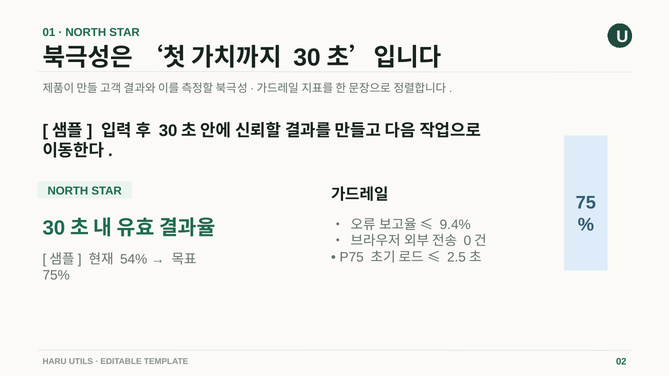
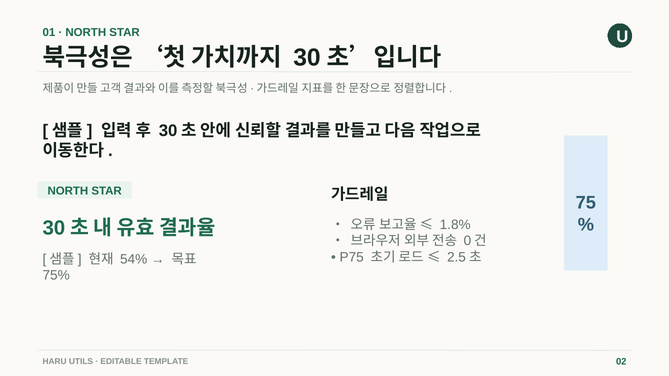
9.4%: 9.4% -> 1.8%
